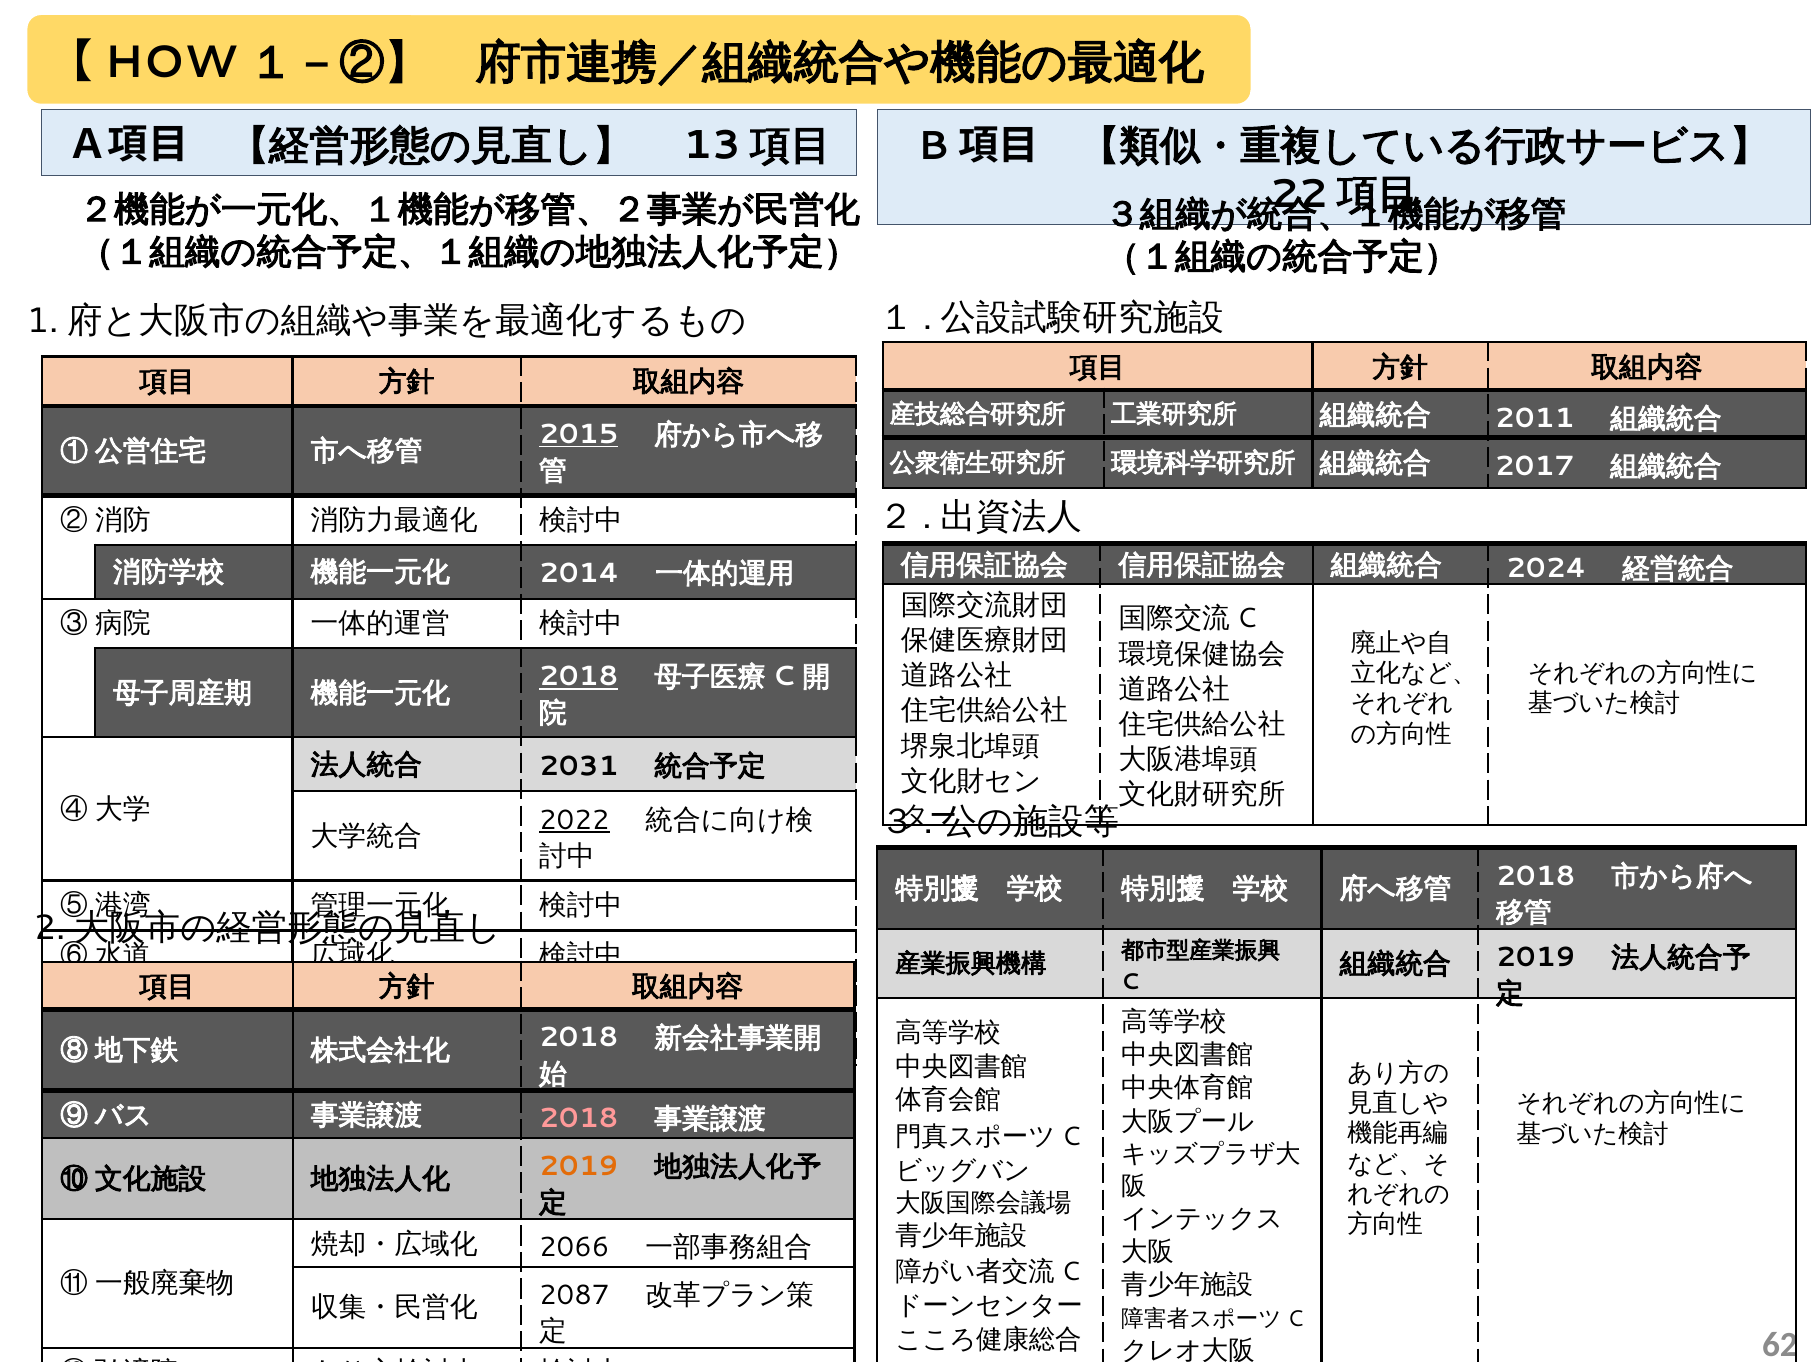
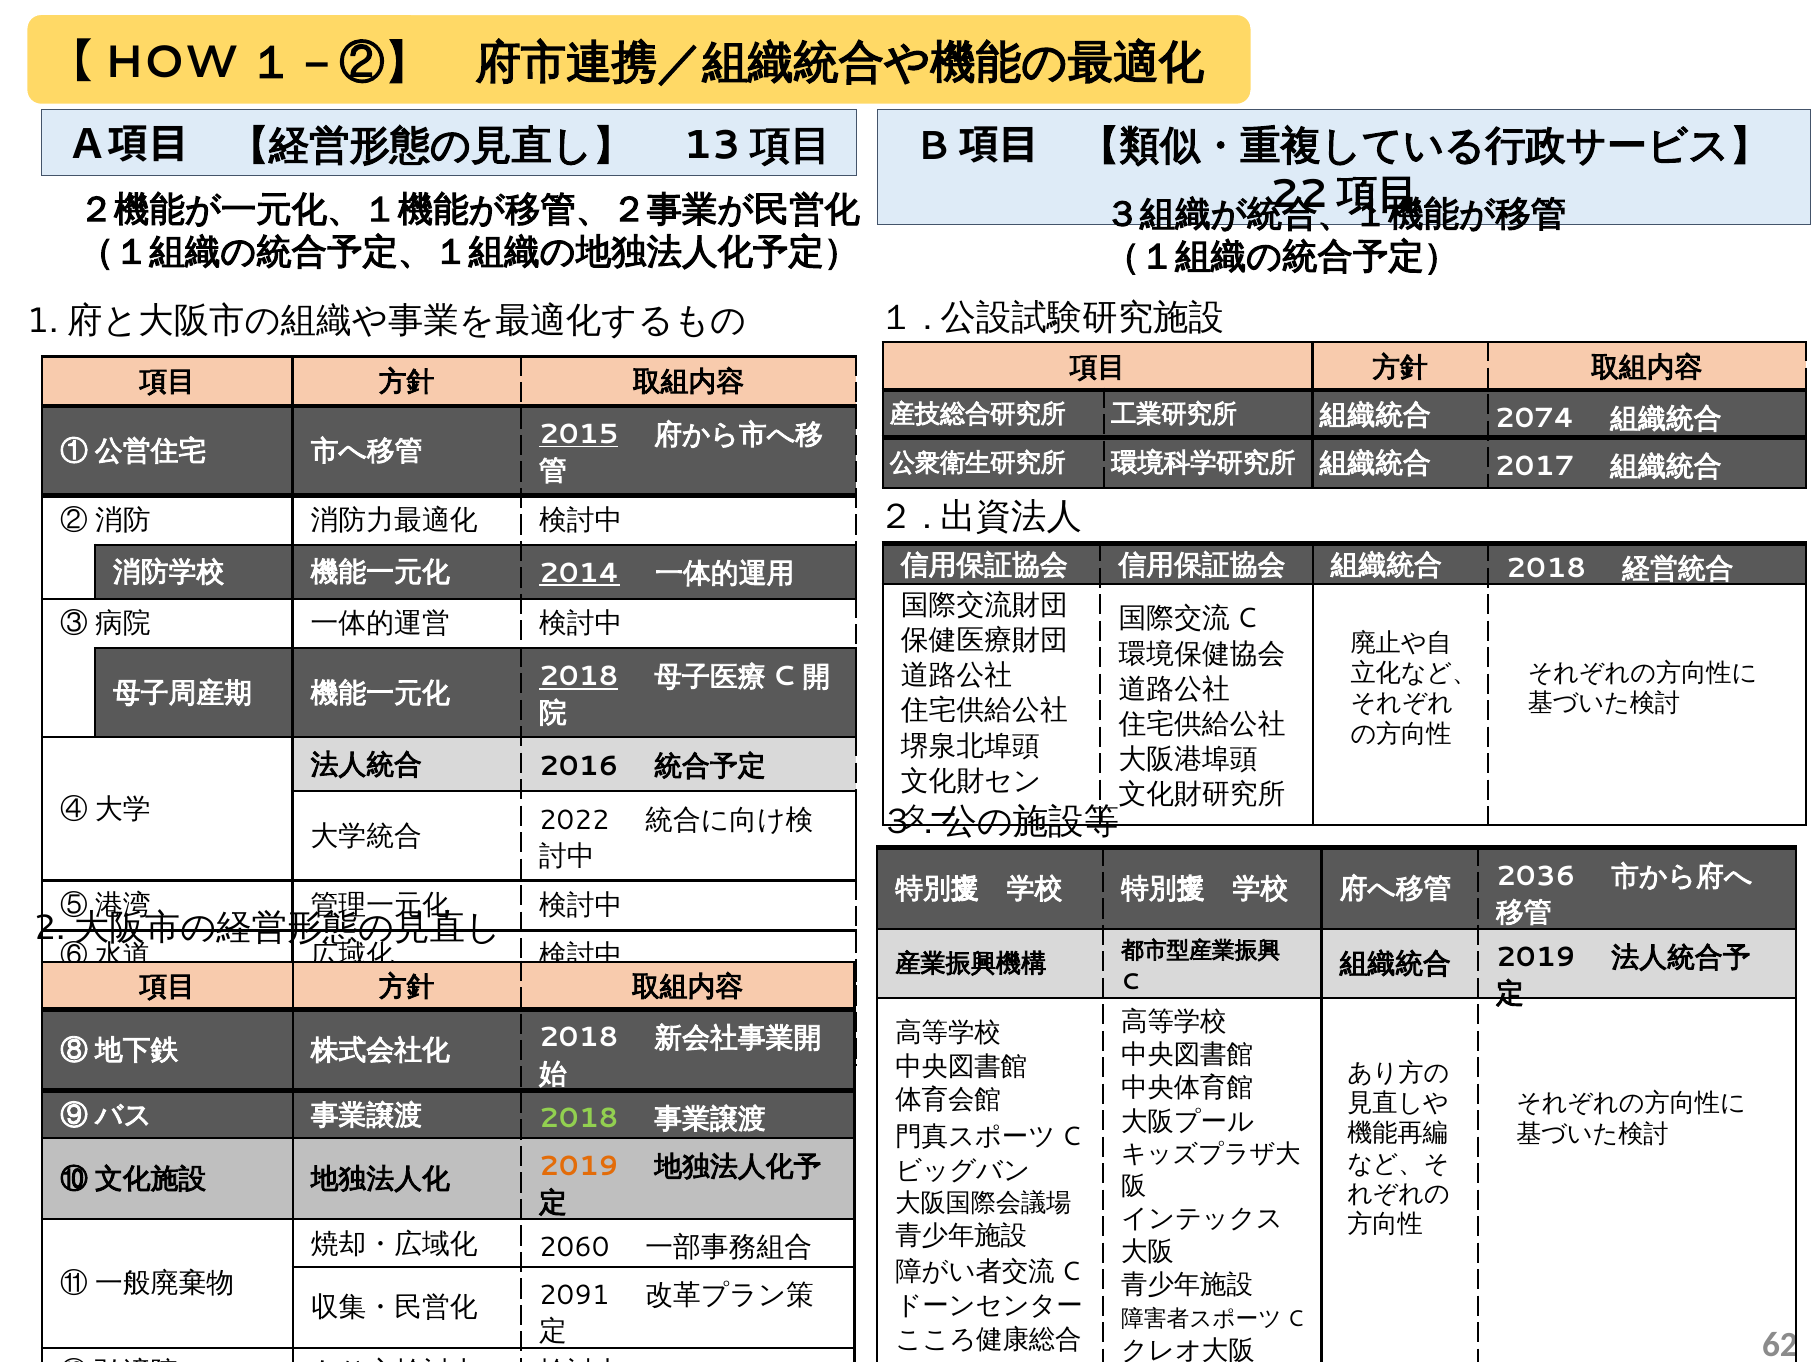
2011: 2011 -> 2074
2024 at (1546, 569): 2024 -> 2018
2014 underline: none -> present
2031: 2031 -> 2016
2022 underline: present -> none
2018 at (1536, 876): 2018 -> 2036
2018 at (579, 1119) colour: pink -> light green
2066: 2066 -> 2060
2087: 2087 -> 2091
